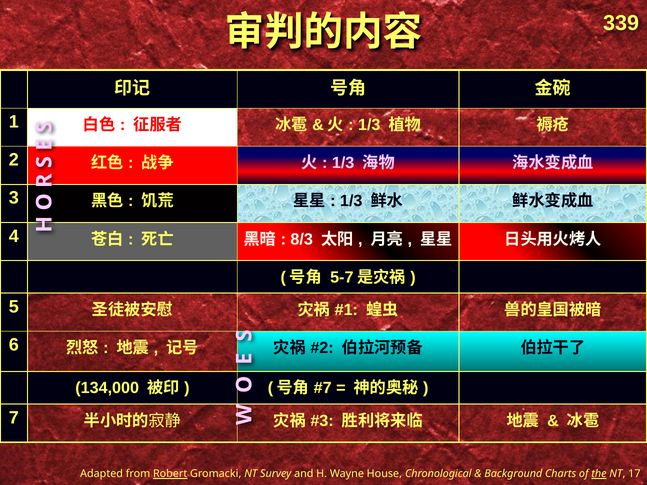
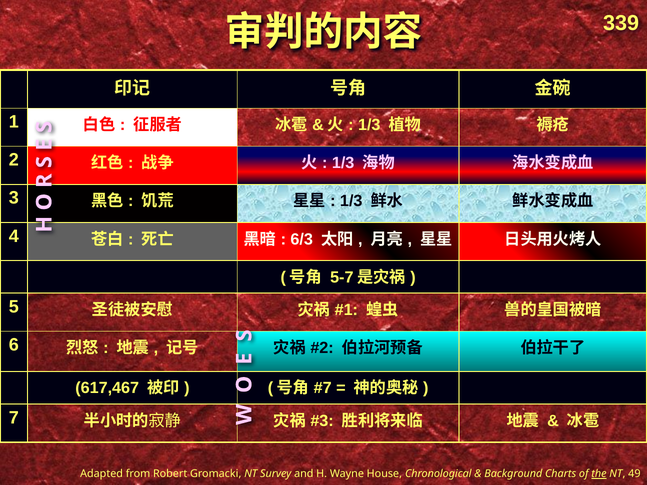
8/3: 8/3 -> 6/3
134,000: 134,000 -> 617,467
Robert underline: present -> none
17: 17 -> 49
